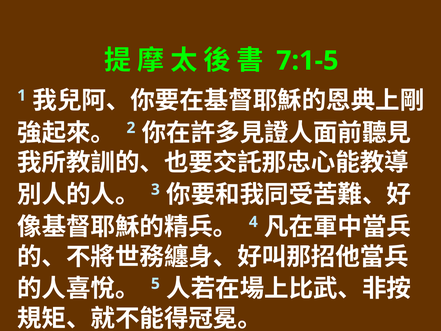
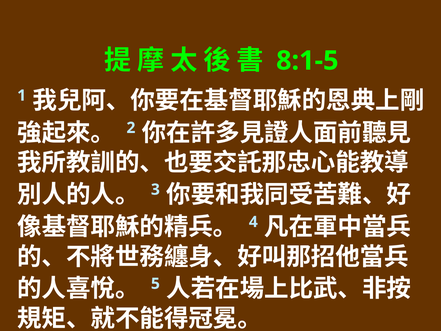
7:1-5: 7:1-5 -> 8:1-5
